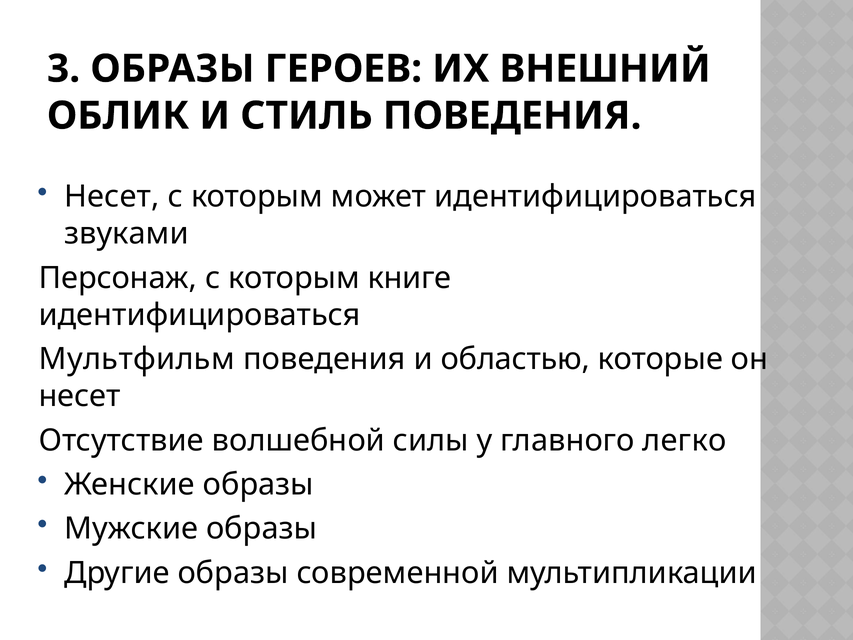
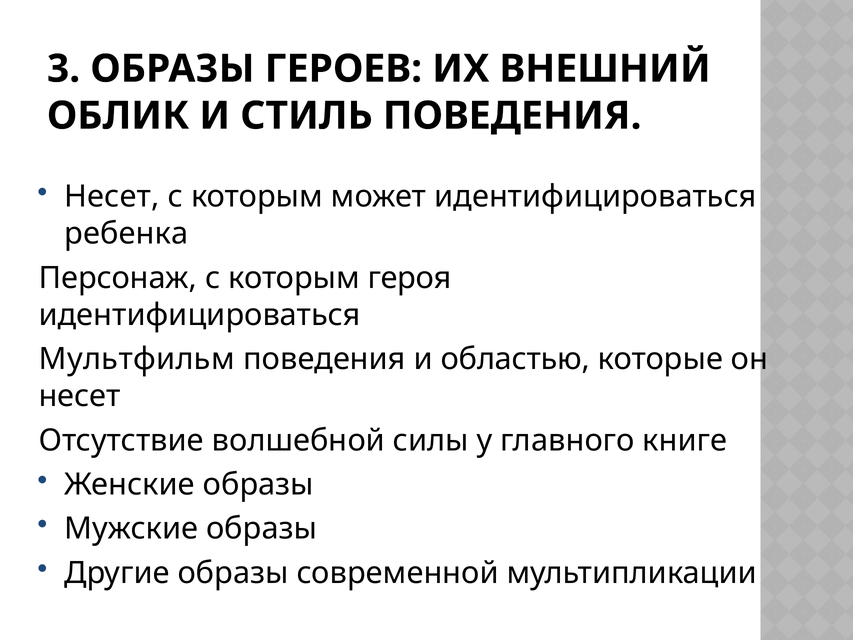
звуками: звуками -> ребенка
книге: книге -> героя
легко: легко -> книге
